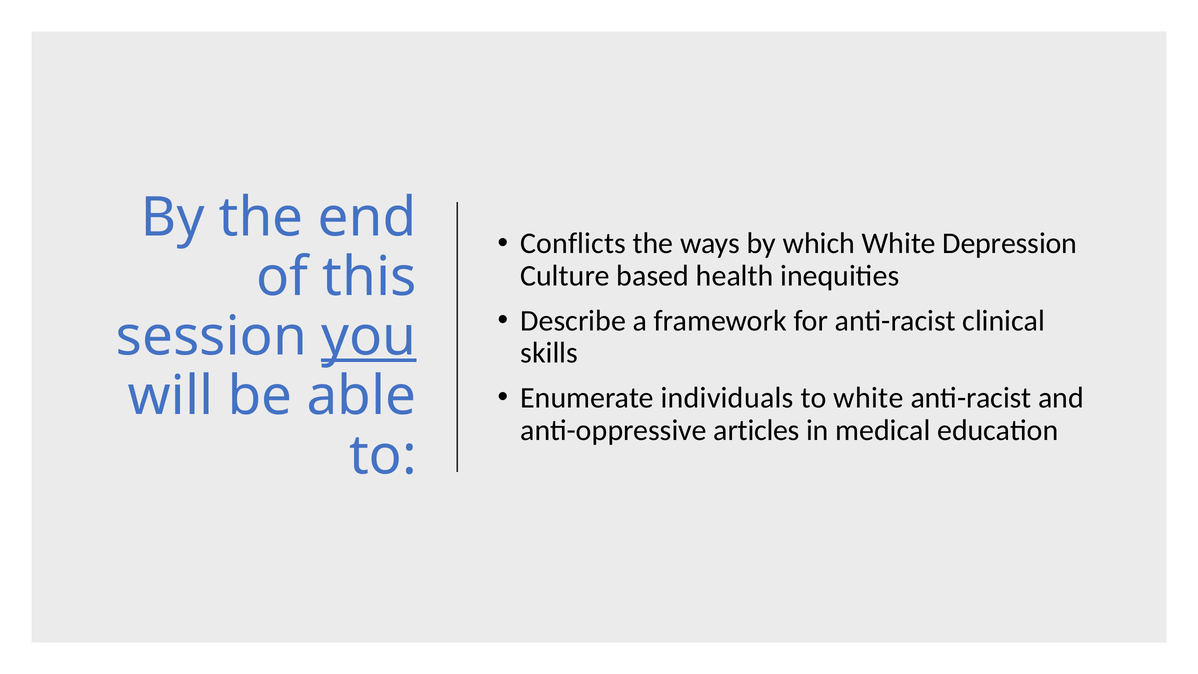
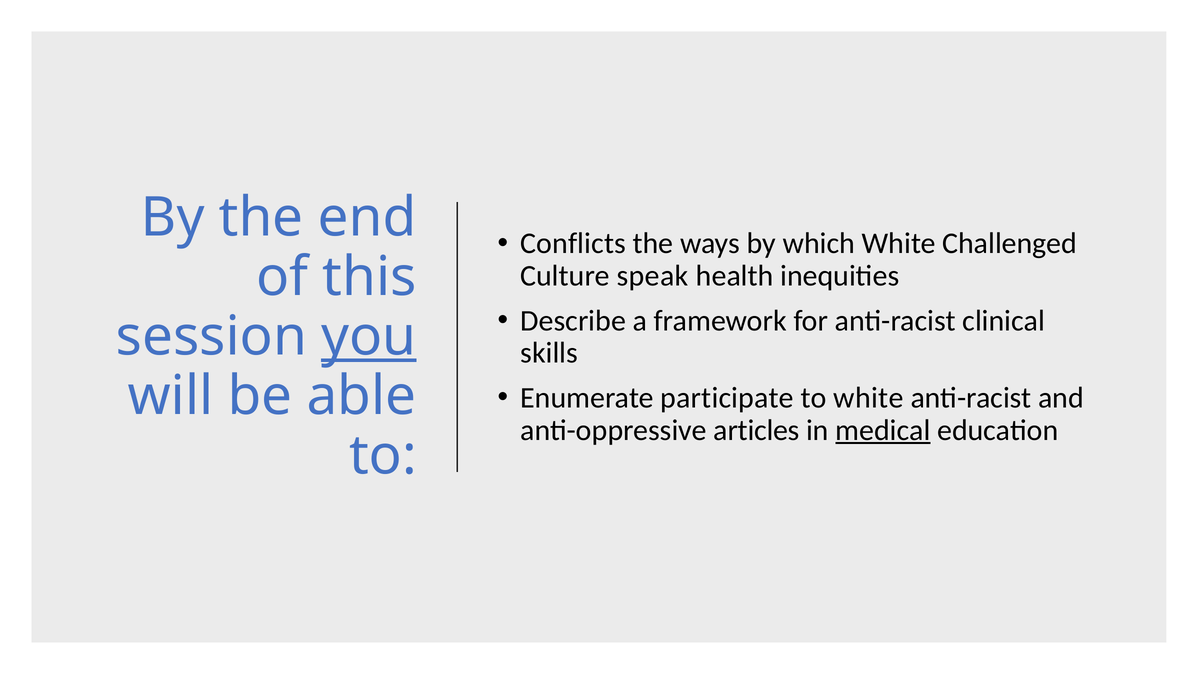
Depression: Depression -> Challenged
based: based -> speak
individuals: individuals -> participate
medical underline: none -> present
